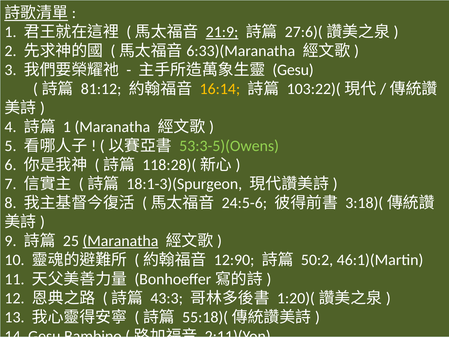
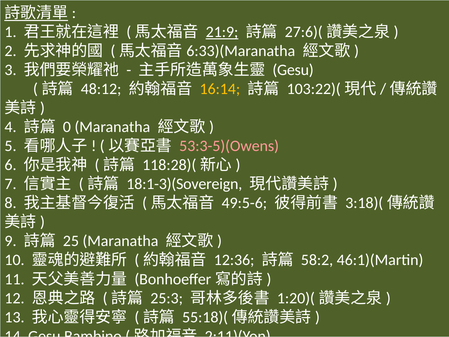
81:12: 81:12 -> 48:12
1 at (67, 127): 1 -> 0
53:3-5)(Owens colour: light green -> pink
18:1-3)(Spurgeon: 18:1-3)(Spurgeon -> 18:1-3)(Sovereign
24:5-6: 24:5-6 -> 49:5-6
Maranatha at (120, 241) underline: present -> none
12:90: 12:90 -> 12:36
50:2: 50:2 -> 58:2
43:3: 43:3 -> 25:3
